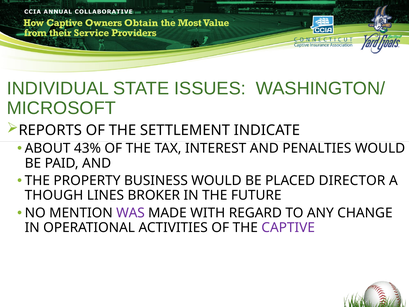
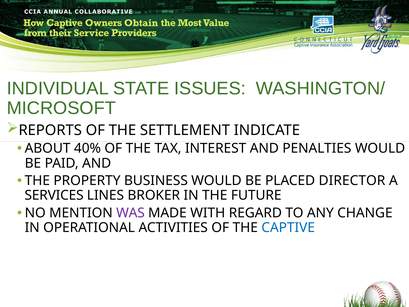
43%: 43% -> 40%
THOUGH: THOUGH -> SERVICES
CAPTIVE colour: purple -> blue
